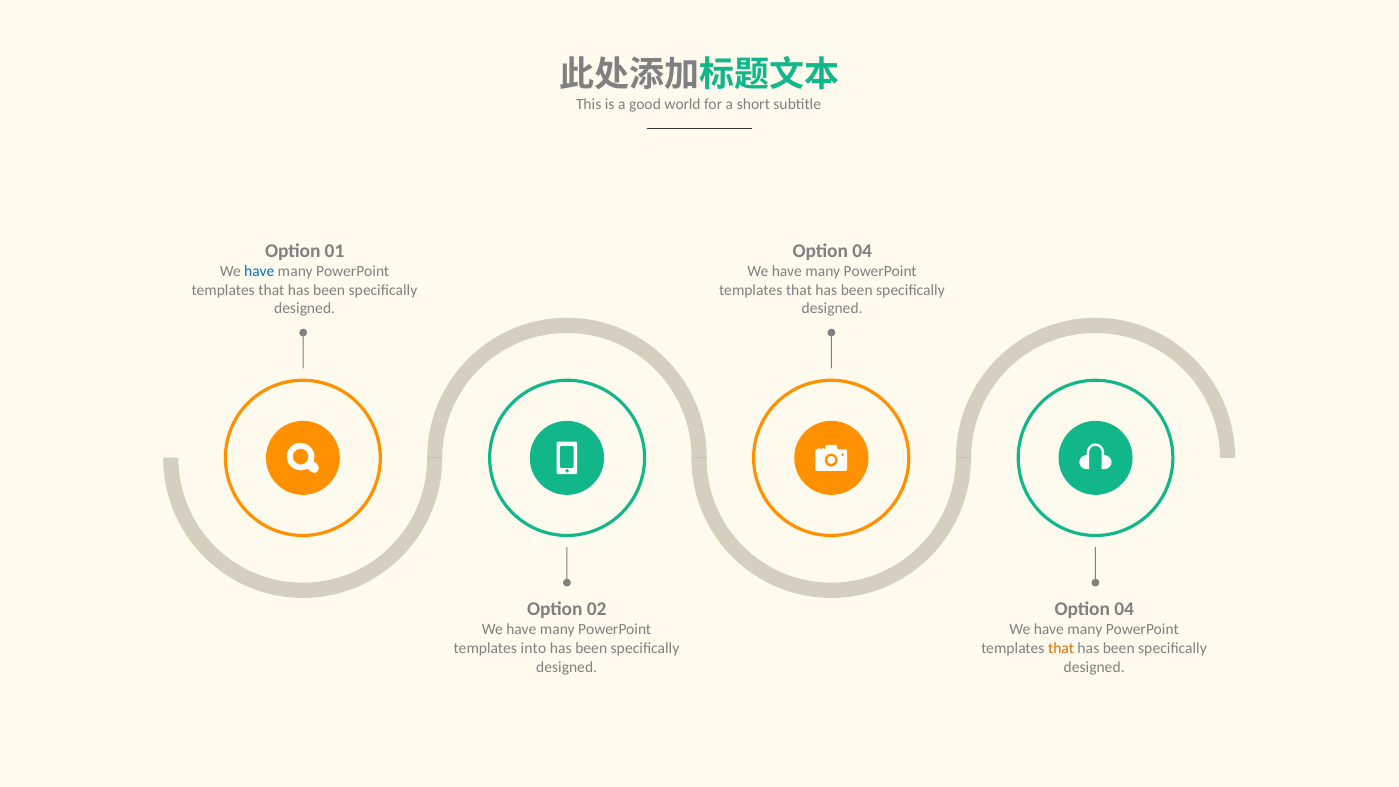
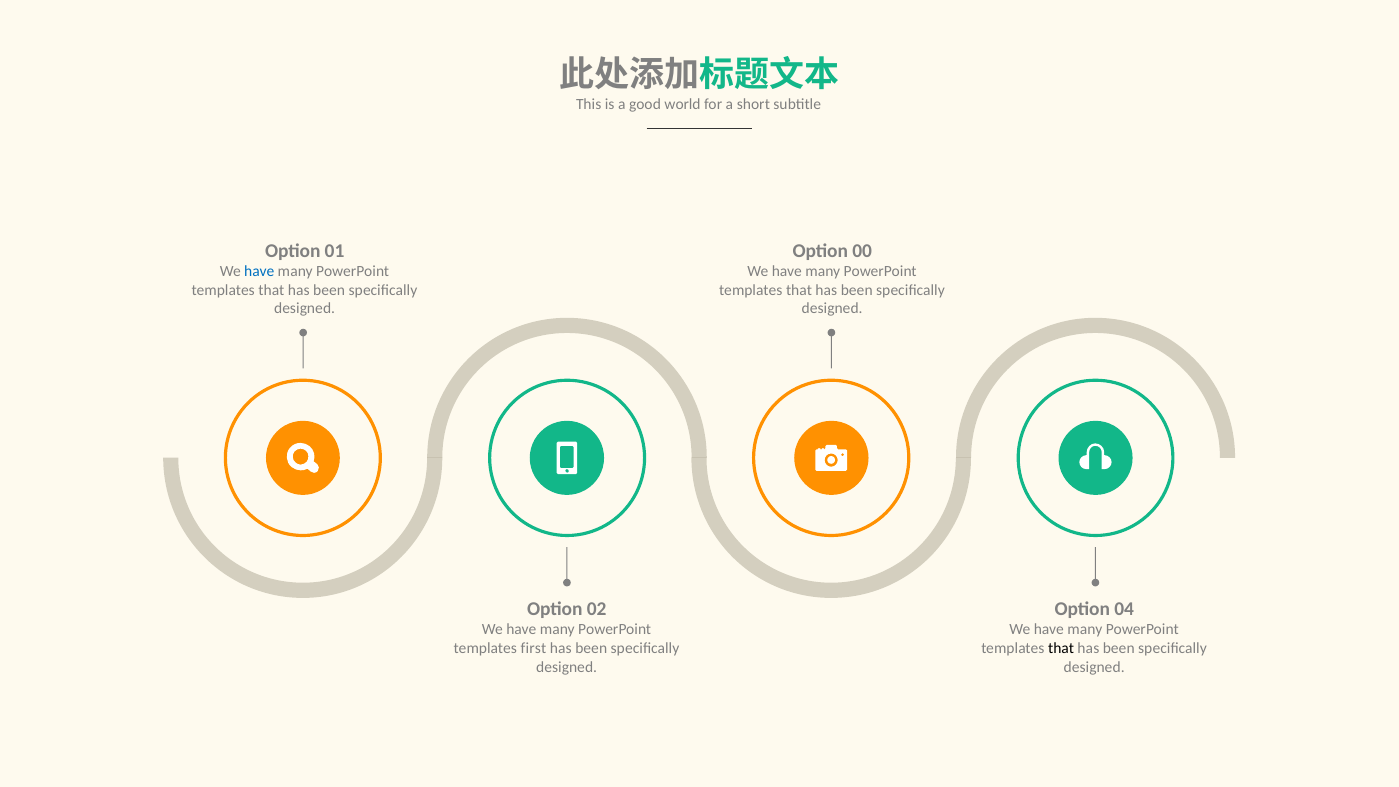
04 at (862, 251): 04 -> 00
into: into -> first
that at (1061, 648) colour: orange -> black
